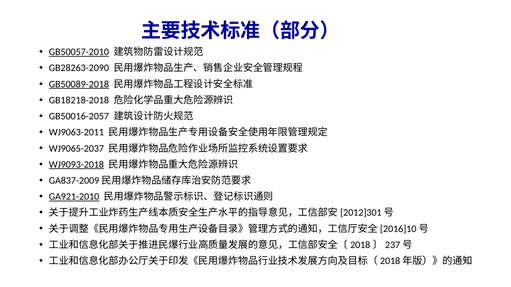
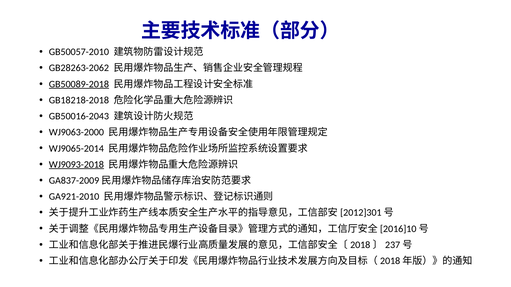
GB50057-2010 underline: present -> none
GB28263-2090: GB28263-2090 -> GB28263-2062
GB50016-2057: GB50016-2057 -> GB50016-2043
WJ9063-2011: WJ9063-2011 -> WJ9063-2000
WJ9065-2037: WJ9065-2037 -> WJ9065-2014
GA921-2010 underline: present -> none
